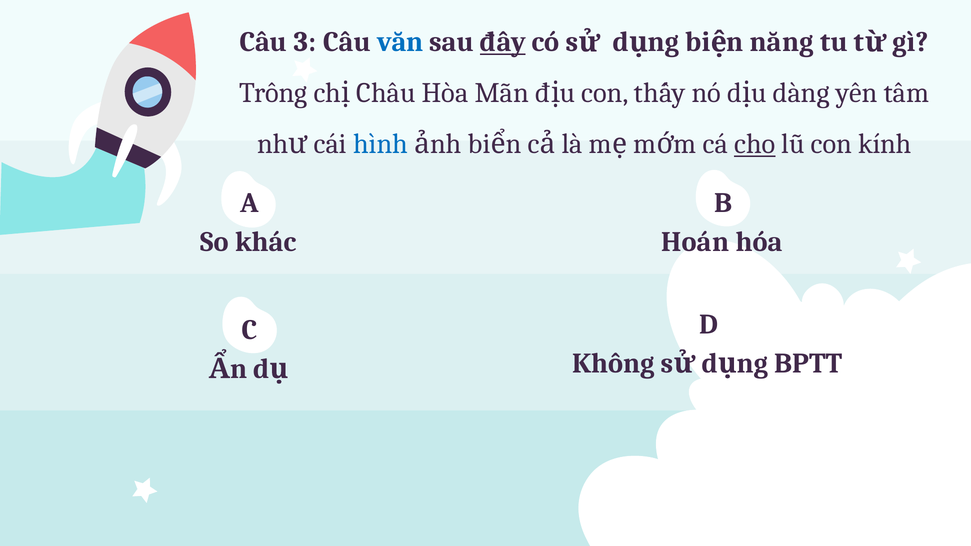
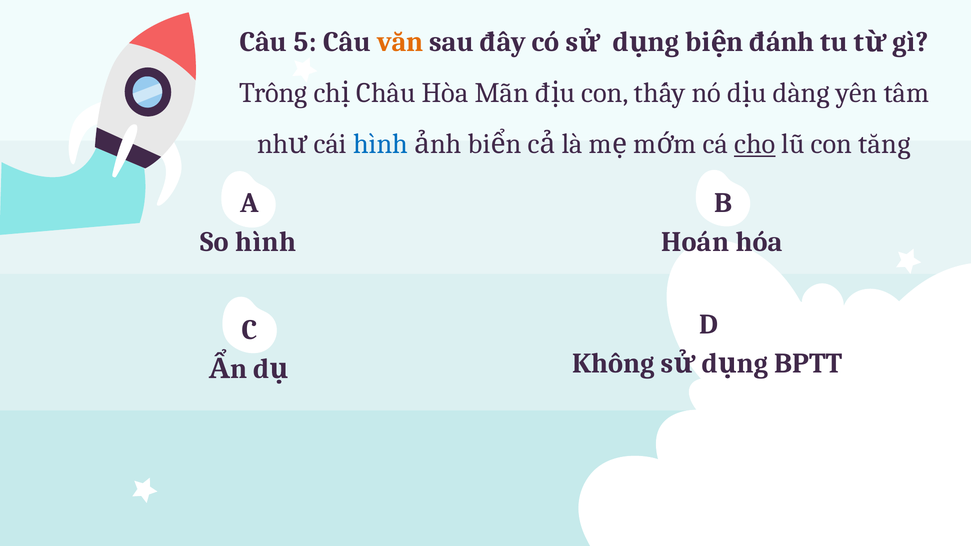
3: 3 -> 5
văn colour: blue -> orange
đây underline: present -> none
năng: năng -> đánh
kính: kính -> tăng
So khác: khác -> hình
